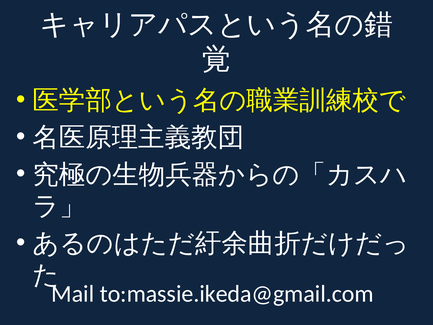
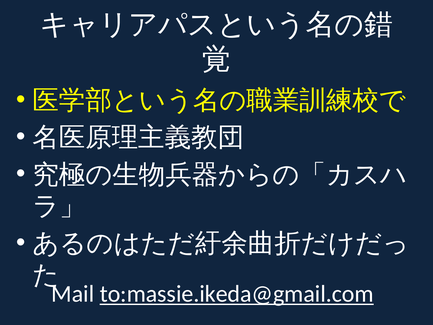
to:massie.ikeda@gmail.com underline: none -> present
